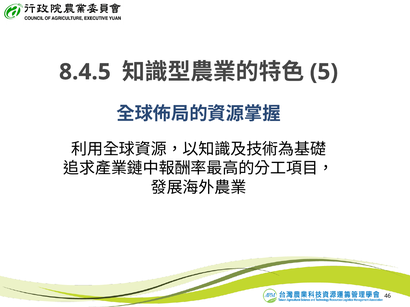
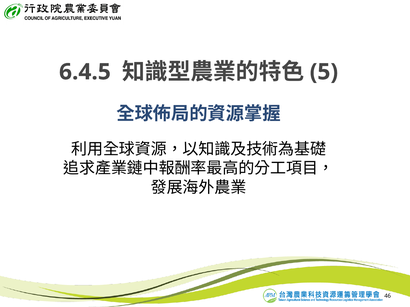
8.4.5: 8.4.5 -> 6.4.5
